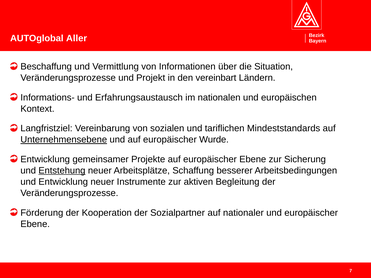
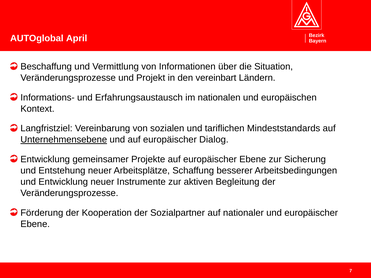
Aller: Aller -> April
Wurde: Wurde -> Dialog
Entstehung underline: present -> none
